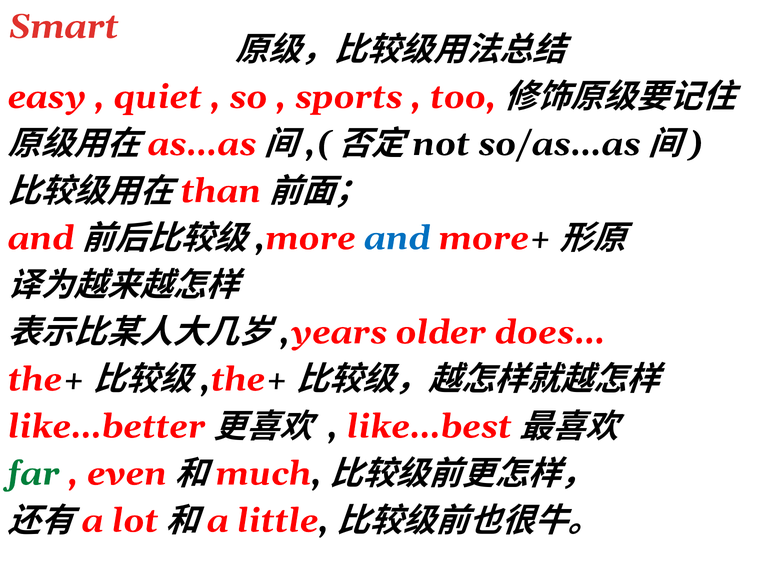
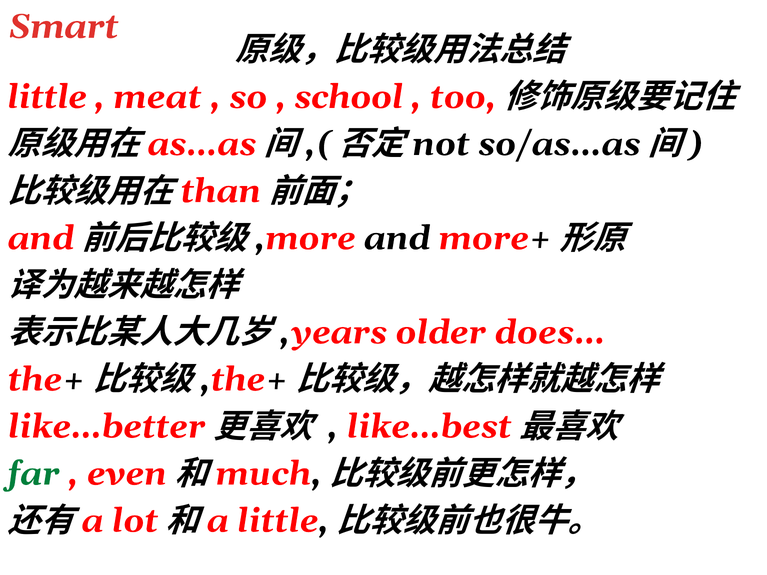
easy: easy -> little
quiet: quiet -> meat
sports: sports -> school
and colour: blue -> black
